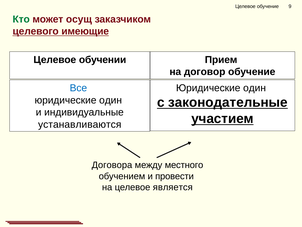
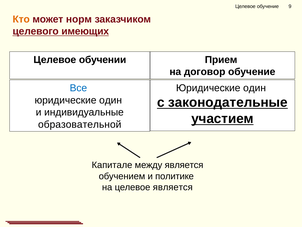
Кто colour: green -> orange
осущ: осущ -> норм
имеющие: имеющие -> имеющих
устанавливаются: устанавливаются -> образовательной
Договора: Договора -> Капитале
между местного: местного -> является
провести: провести -> политике
